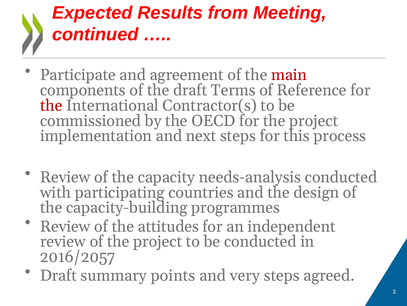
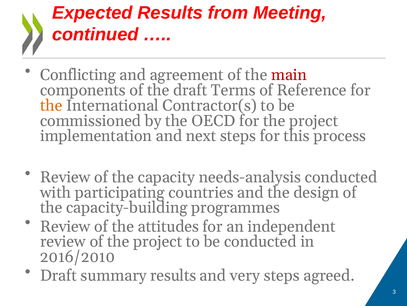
Participate: Participate -> Conflicting
the at (51, 105) colour: red -> orange
2016/2057: 2016/2057 -> 2016/2010
summary points: points -> results
